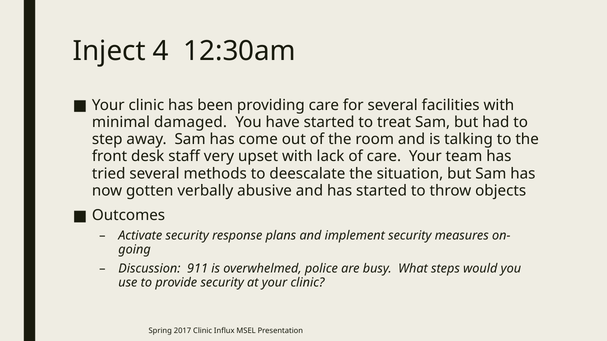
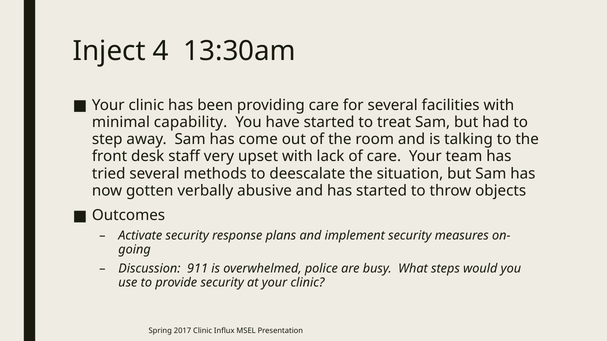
12:30am: 12:30am -> 13:30am
damaged: damaged -> capability
